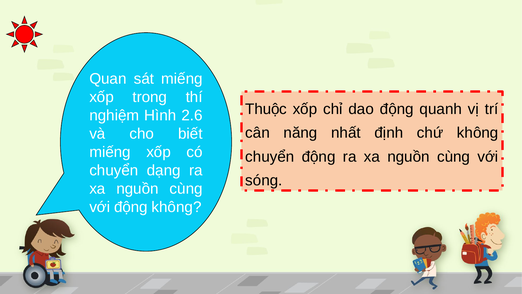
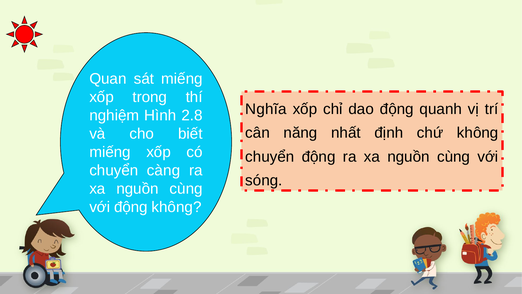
Thuộc: Thuộc -> Nghĩa
2.6: 2.6 -> 2.8
dạng: dạng -> càng
